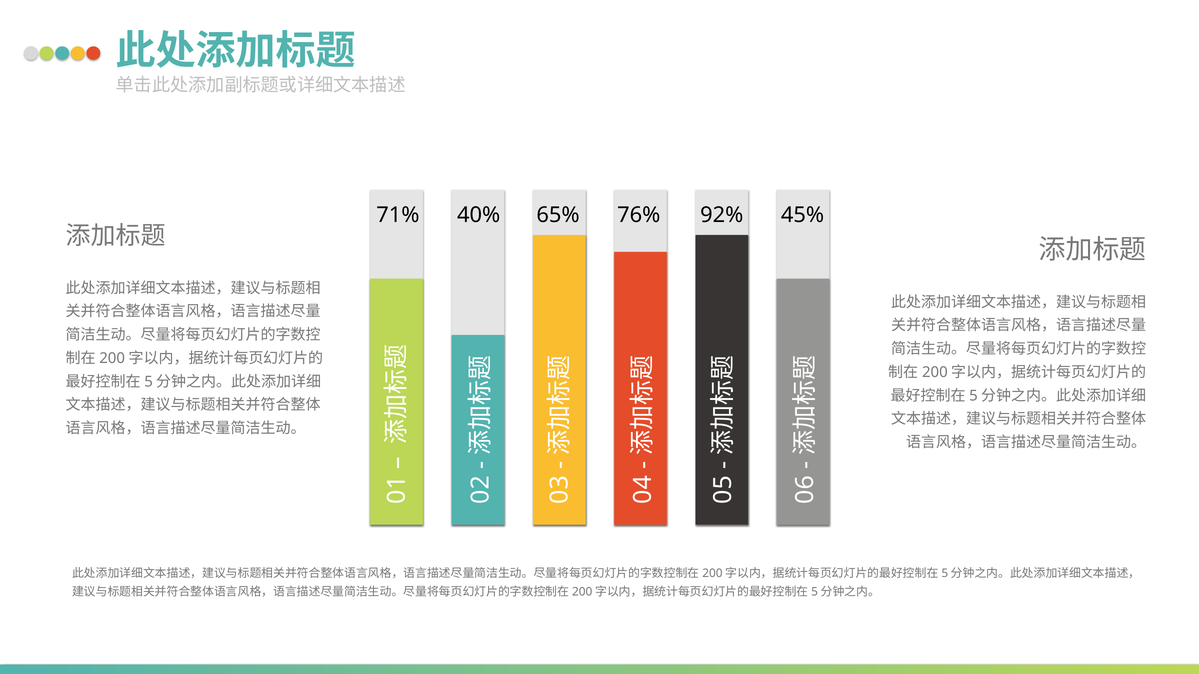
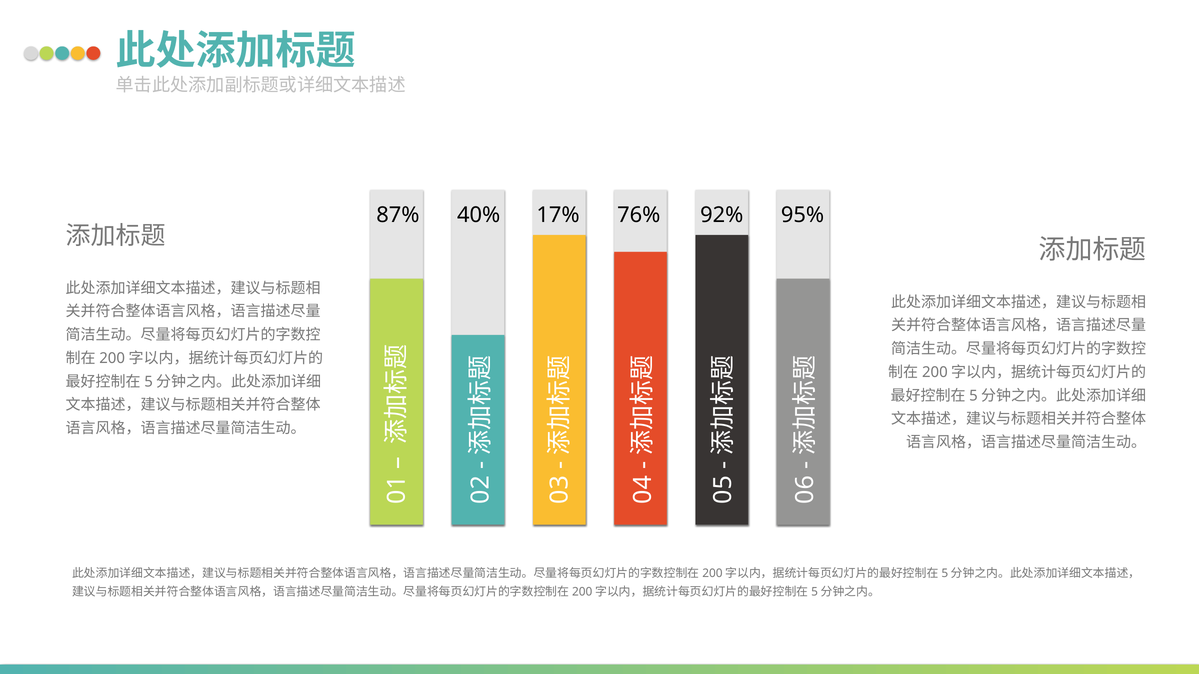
71%: 71% -> 87%
65%: 65% -> 17%
45%: 45% -> 95%
